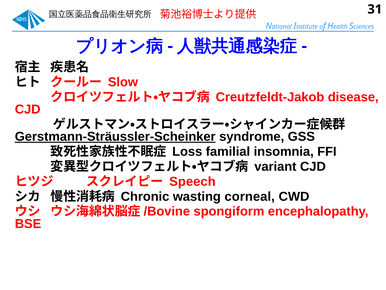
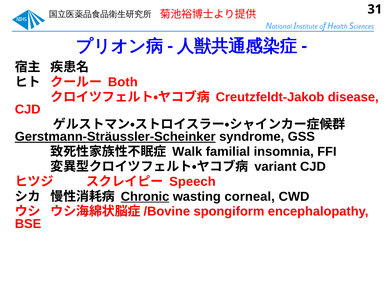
Slow: Slow -> Both
Loss: Loss -> Walk
Chronic underline: none -> present
